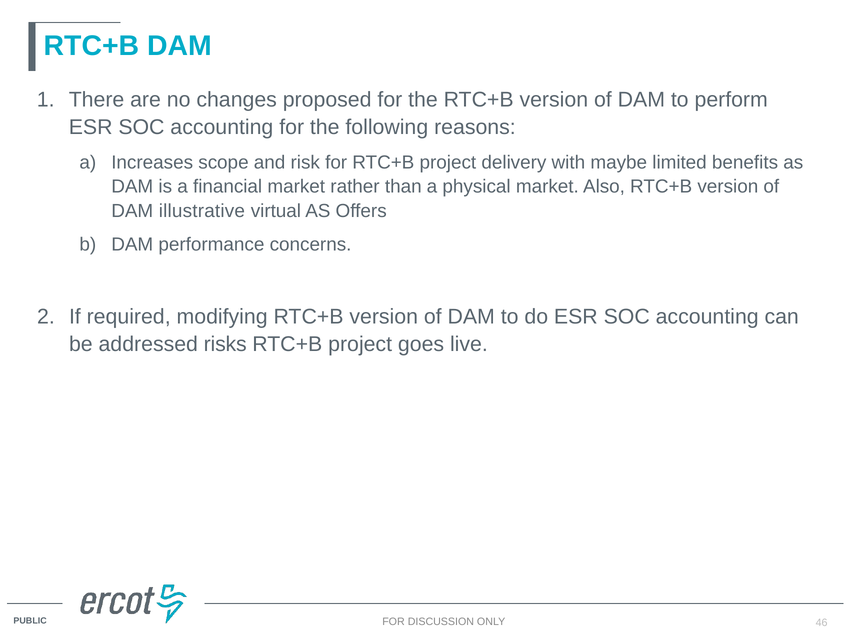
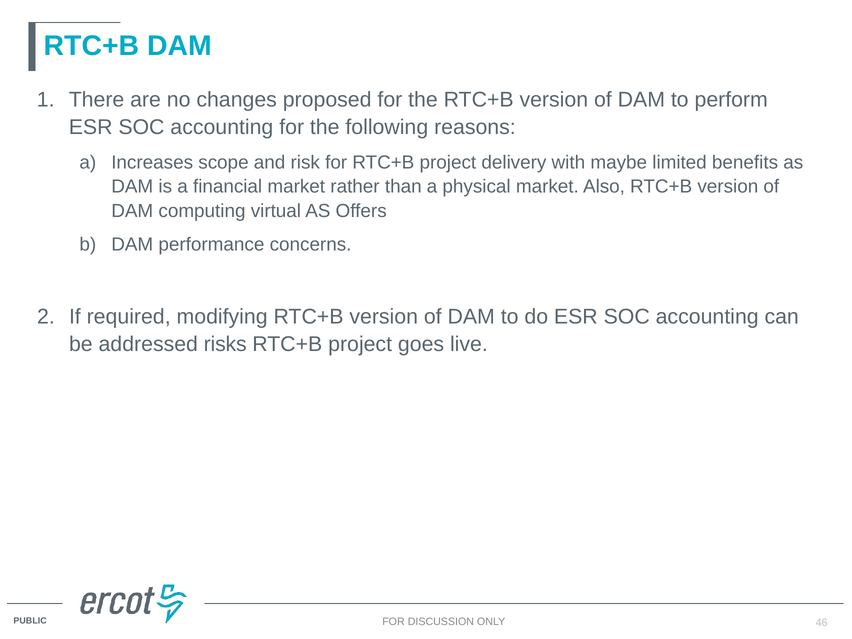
illustrative: illustrative -> computing
